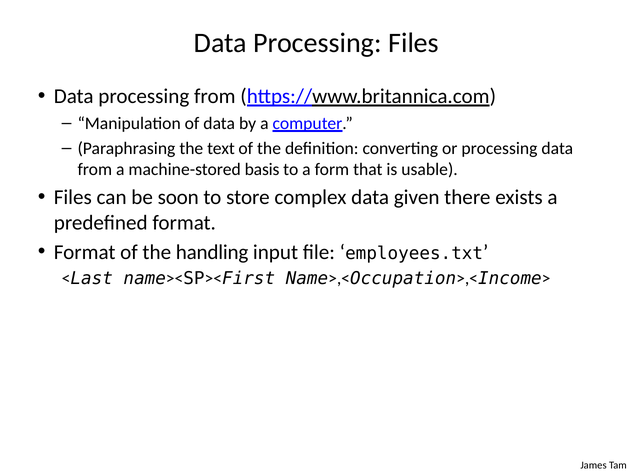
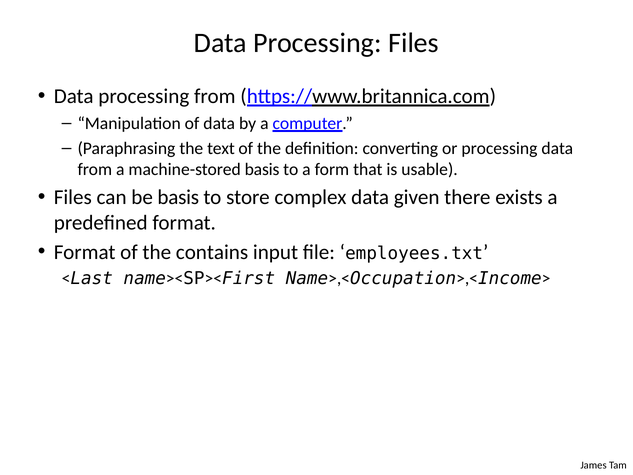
be soon: soon -> basis
handling: handling -> contains
